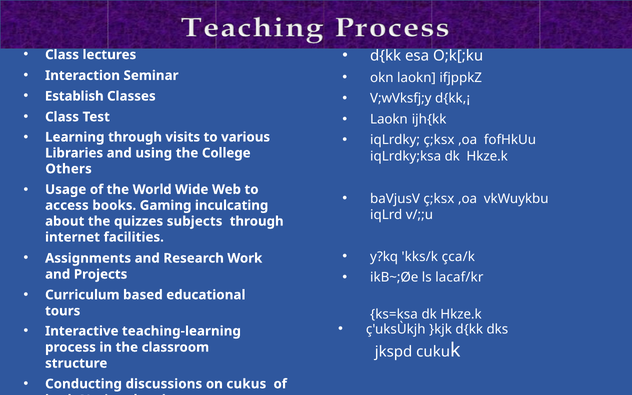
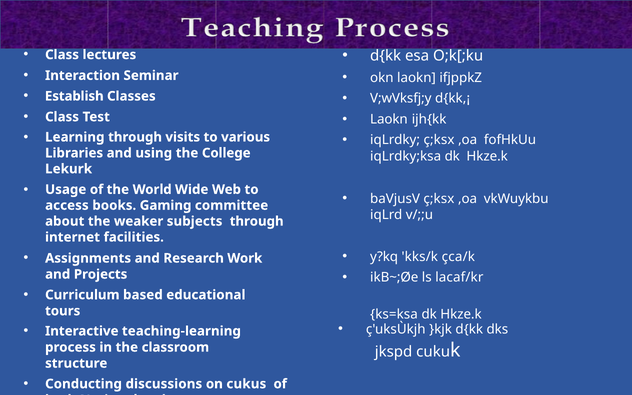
Others: Others -> Lekurk
inculcating: inculcating -> committee
quizzes: quizzes -> weaker
